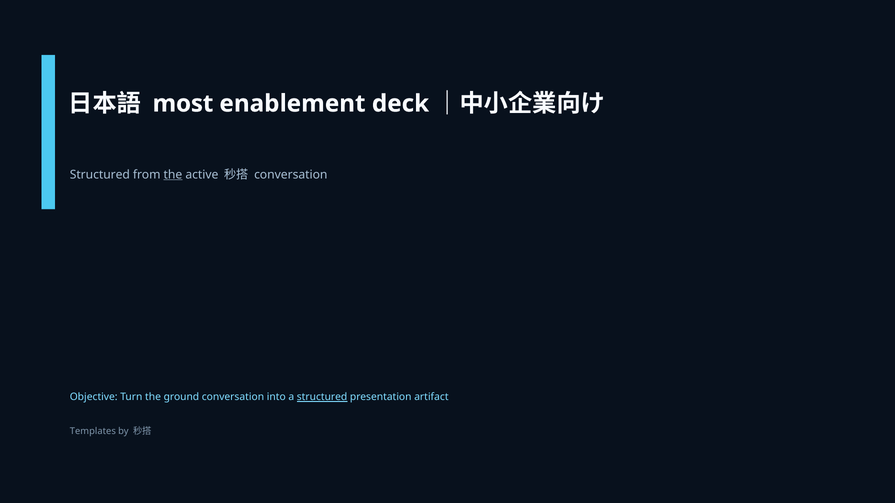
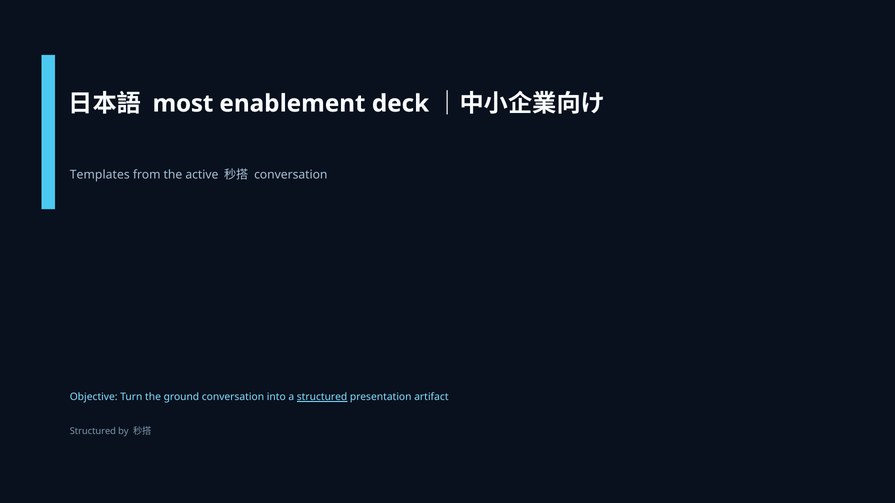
Structured at (100, 175): Structured -> Templates
the at (173, 175) underline: present -> none
Templates at (93, 432): Templates -> Structured
